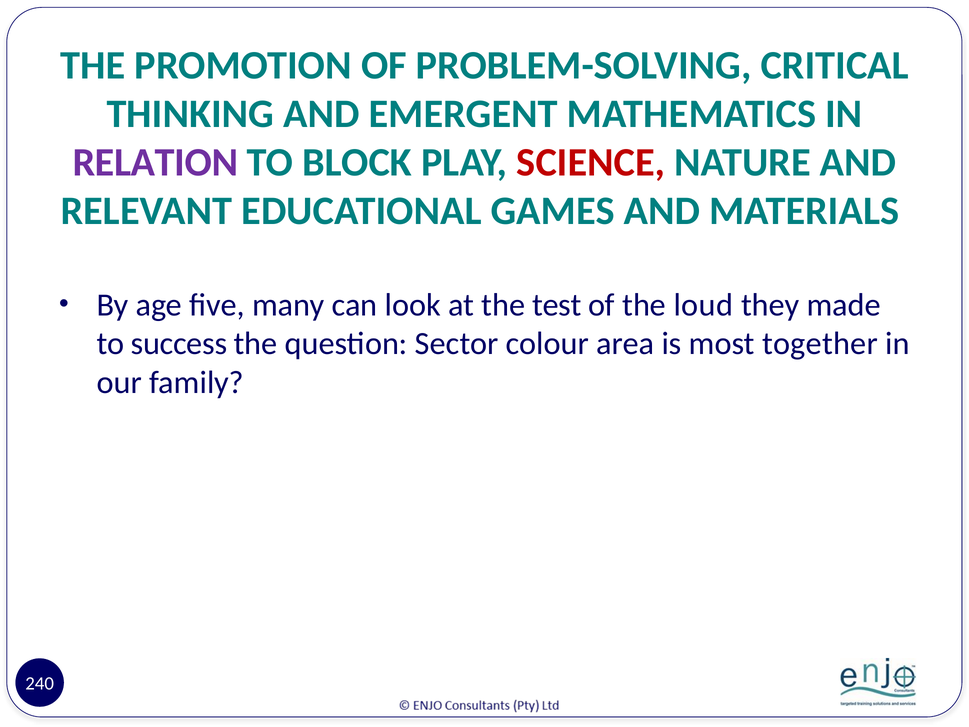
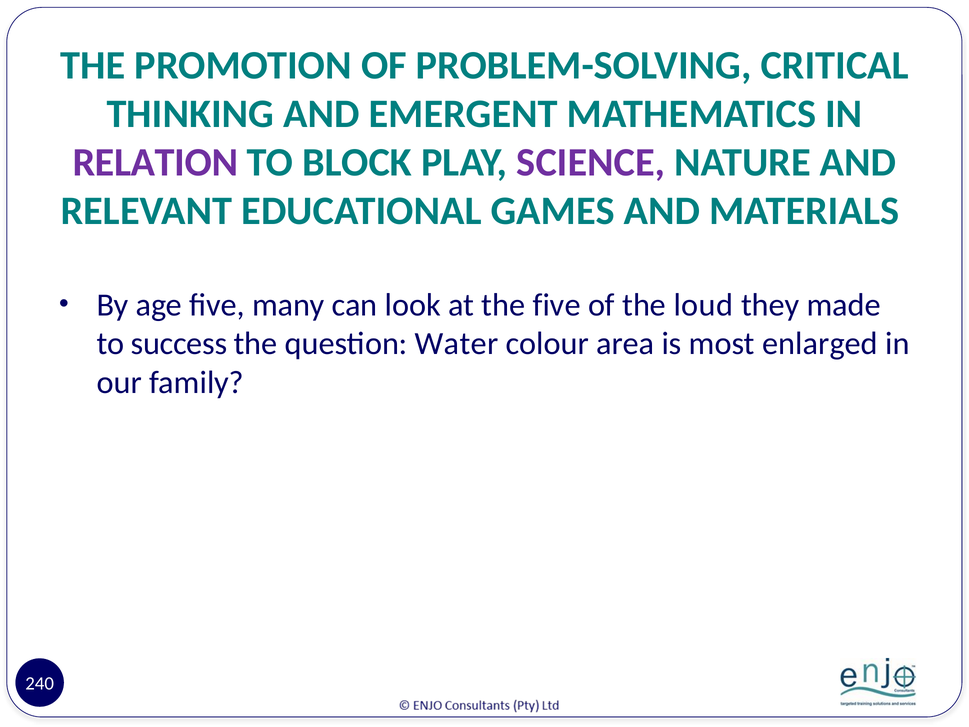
SCIENCE colour: red -> purple
the test: test -> five
Sector: Sector -> Water
together: together -> enlarged
